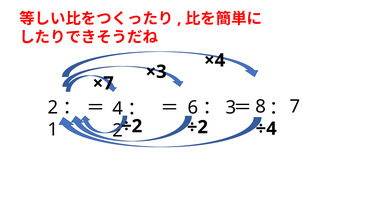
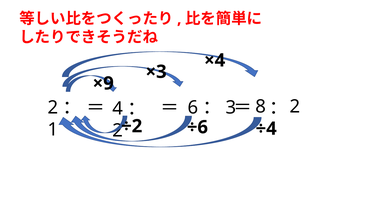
×7: ×7 -> ×9
8 7: 7 -> 2
÷2 ÷2: ÷2 -> ÷6
